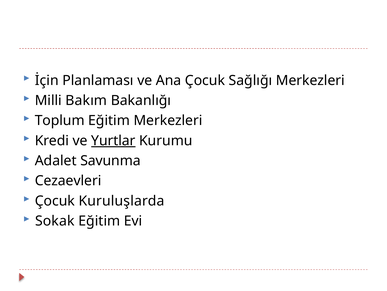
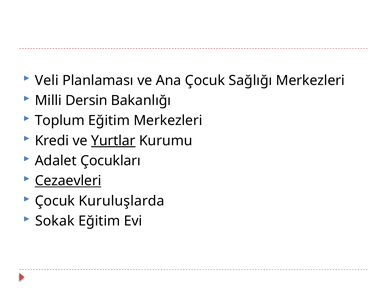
İçin: İçin -> Veli
Bakım: Bakım -> Dersin
Savunma: Savunma -> Çocukları
Cezaevleri underline: none -> present
